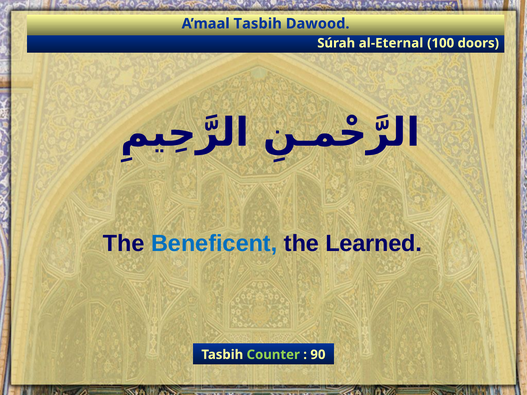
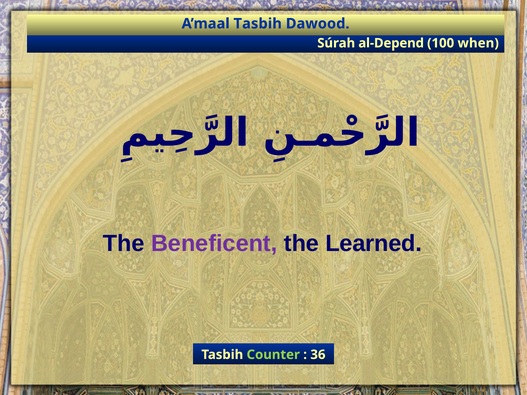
al-Eternal: al-Eternal -> al-Depend
doors: doors -> when
Beneficent colour: blue -> purple
90: 90 -> 36
